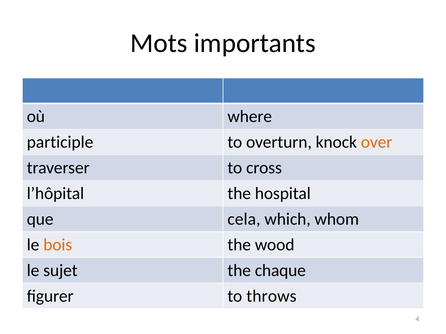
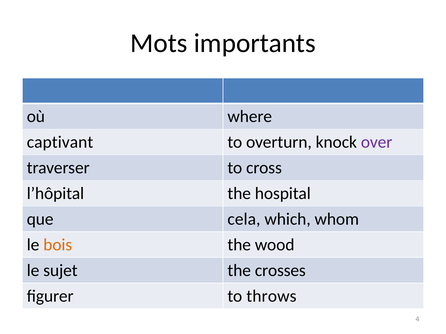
participle: participle -> captivant
over colour: orange -> purple
chaque: chaque -> crosses
